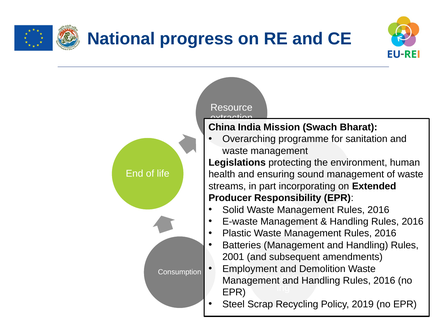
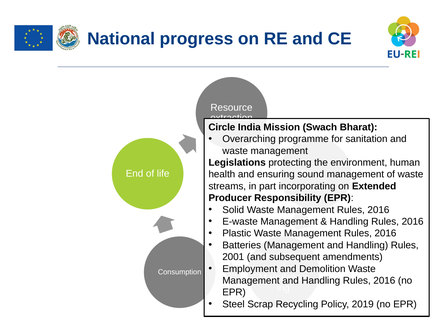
China: China -> Circle
